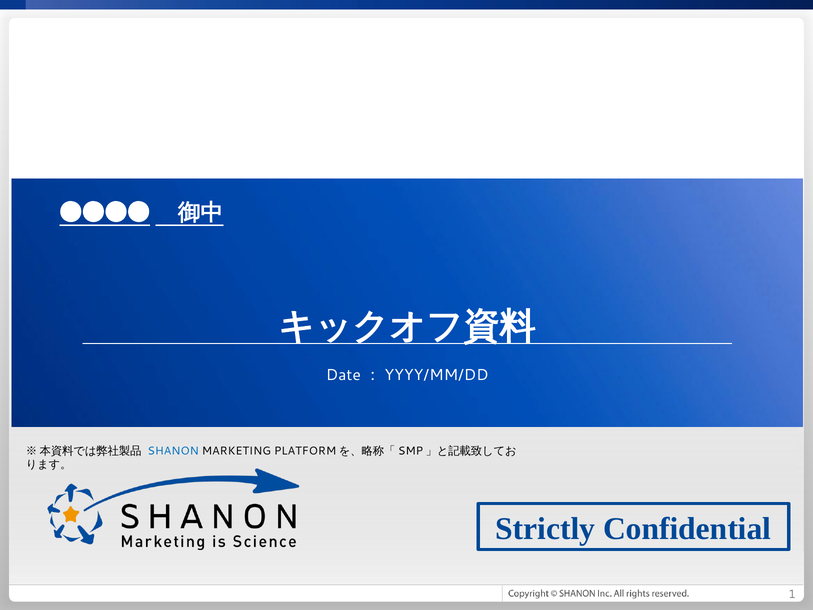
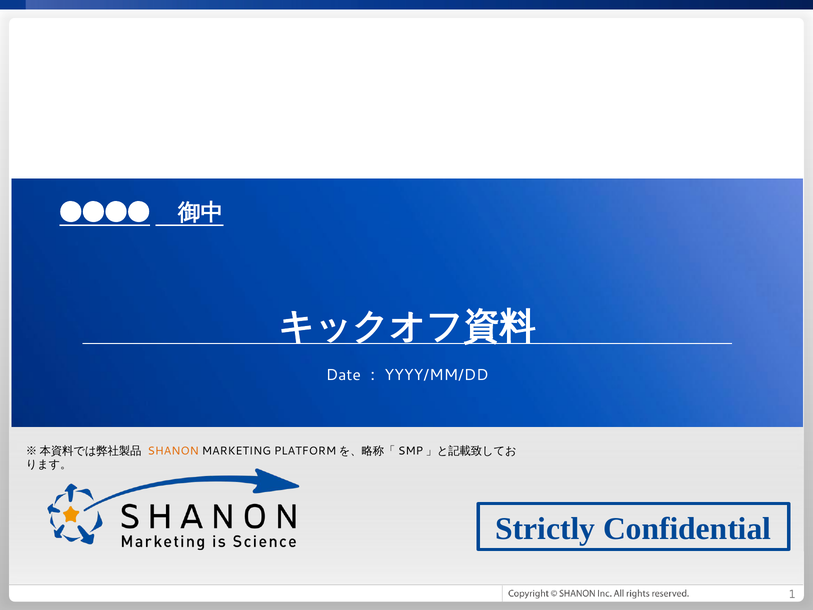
SHANON colour: blue -> orange
